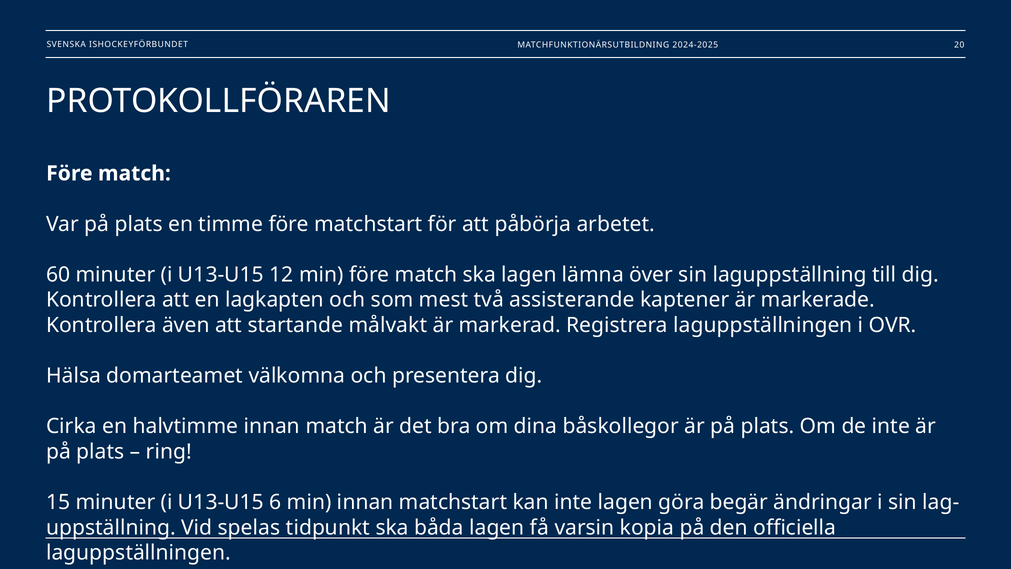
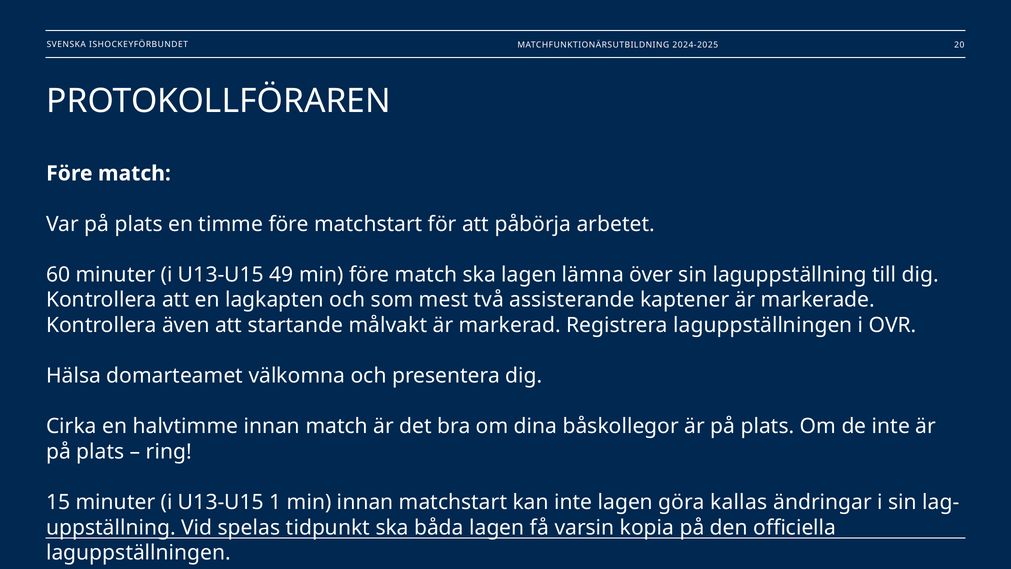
12: 12 -> 49
6: 6 -> 1
begär: begär -> kallas
